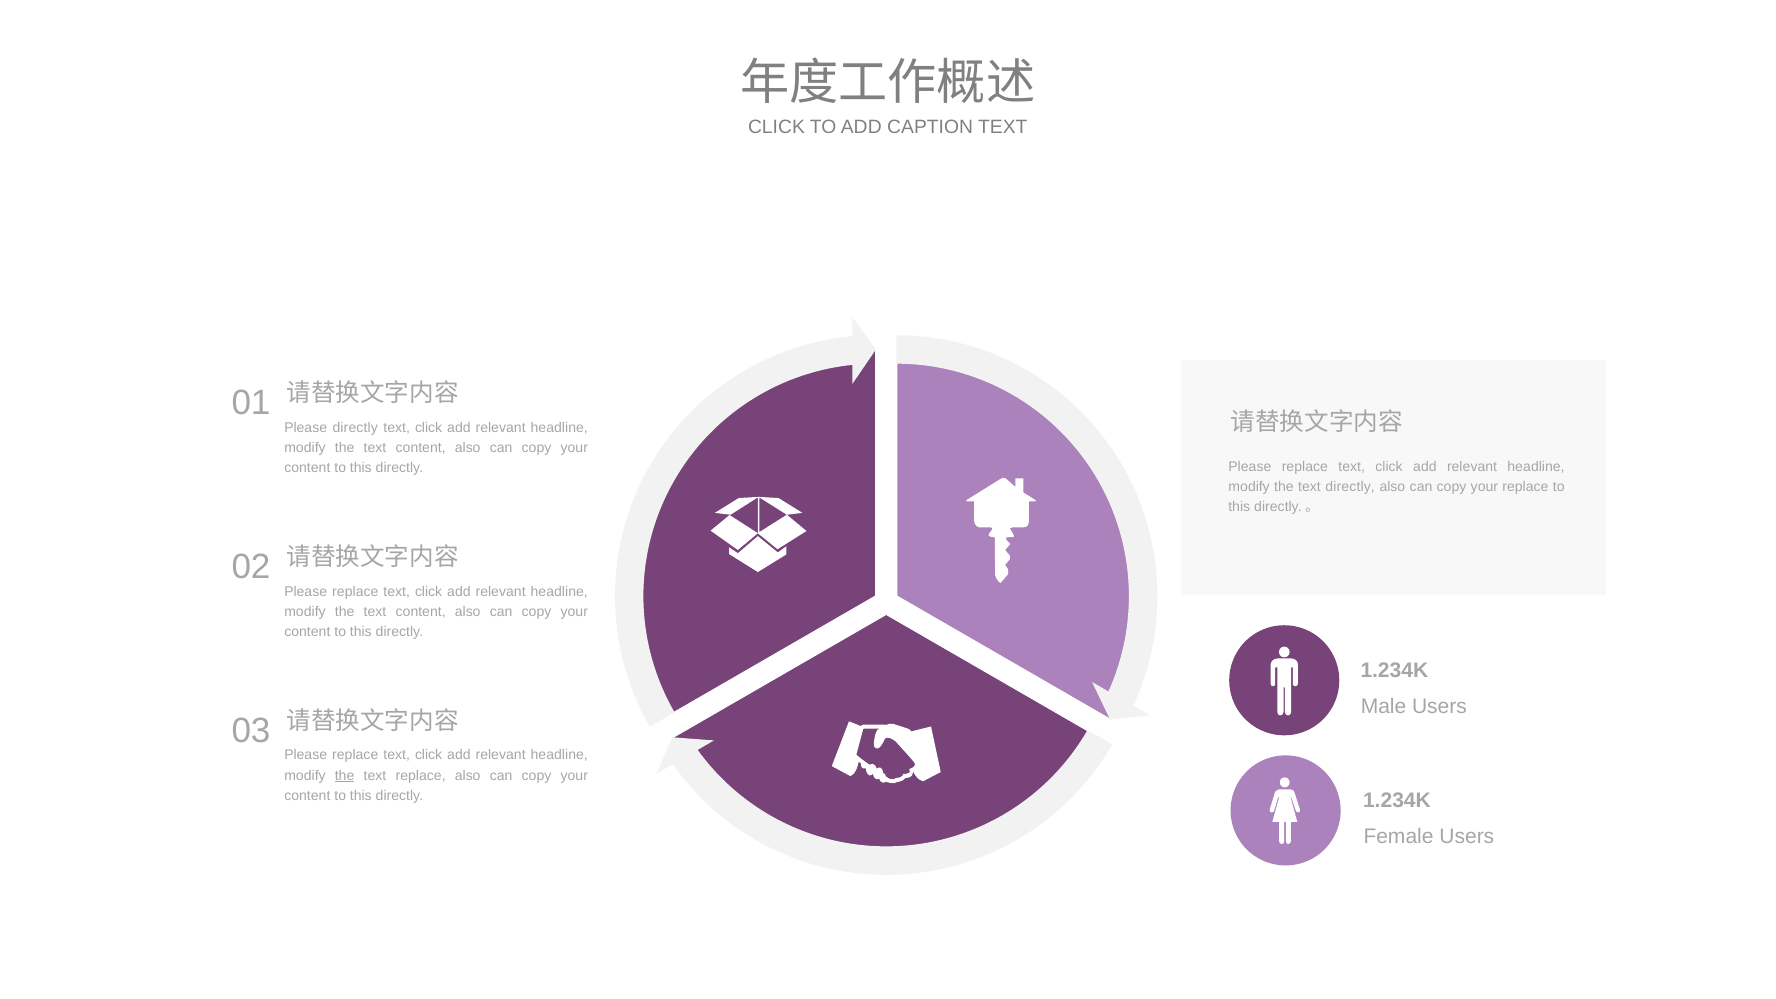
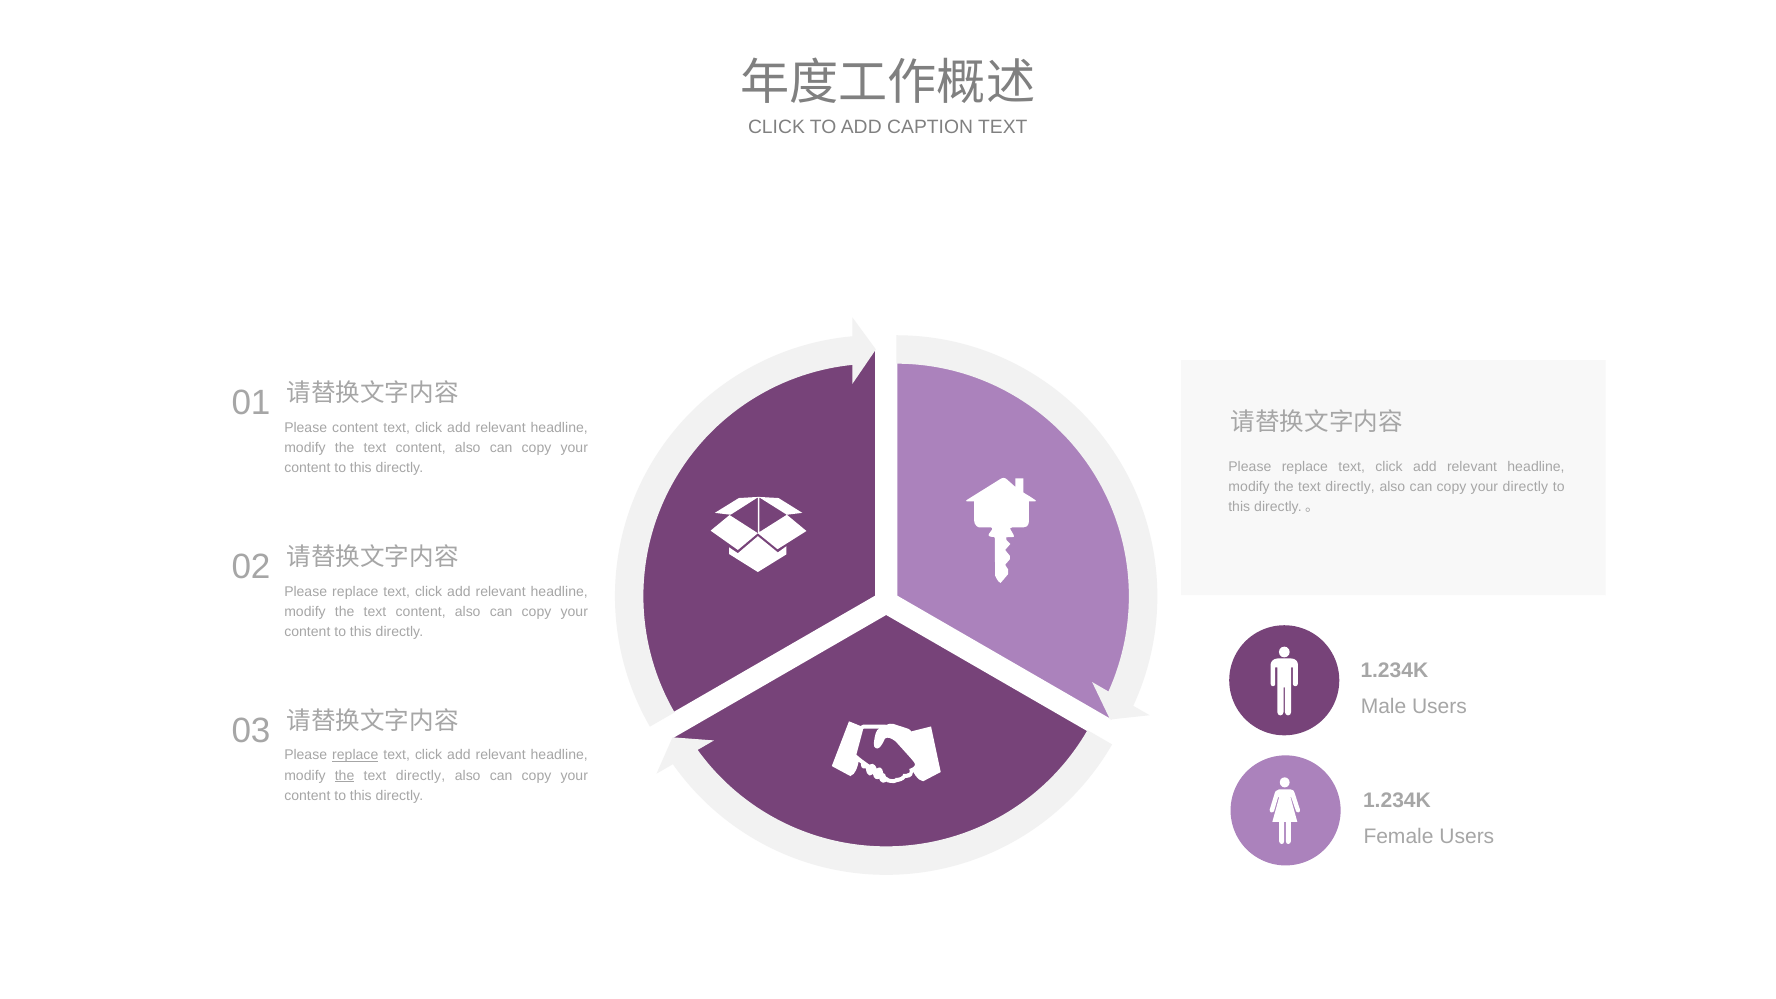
Please directly: directly -> content
your replace: replace -> directly
replace at (355, 755) underline: none -> present
replace at (421, 775): replace -> directly
